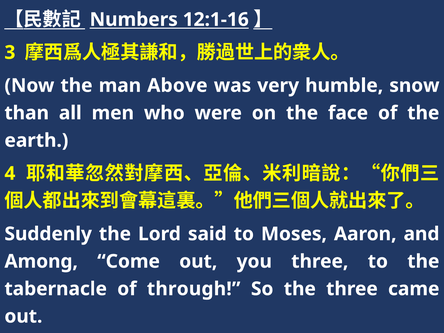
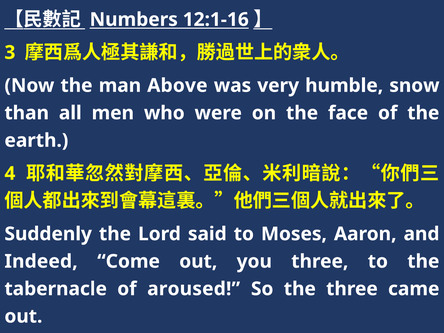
Among: Among -> Indeed
through: through -> aroused
